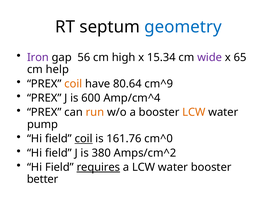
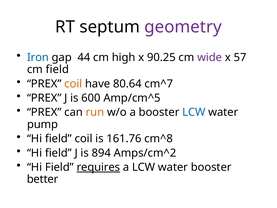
geometry colour: blue -> purple
Iron colour: purple -> blue
56: 56 -> 44
15.34: 15.34 -> 90.25
65: 65 -> 57
cm help: help -> field
cm^9: cm^9 -> cm^7
Amp/cm^4: Amp/cm^4 -> Amp/cm^5
LCW at (194, 112) colour: orange -> blue
coil at (84, 138) underline: present -> none
cm^0: cm^0 -> cm^8
380: 380 -> 894
